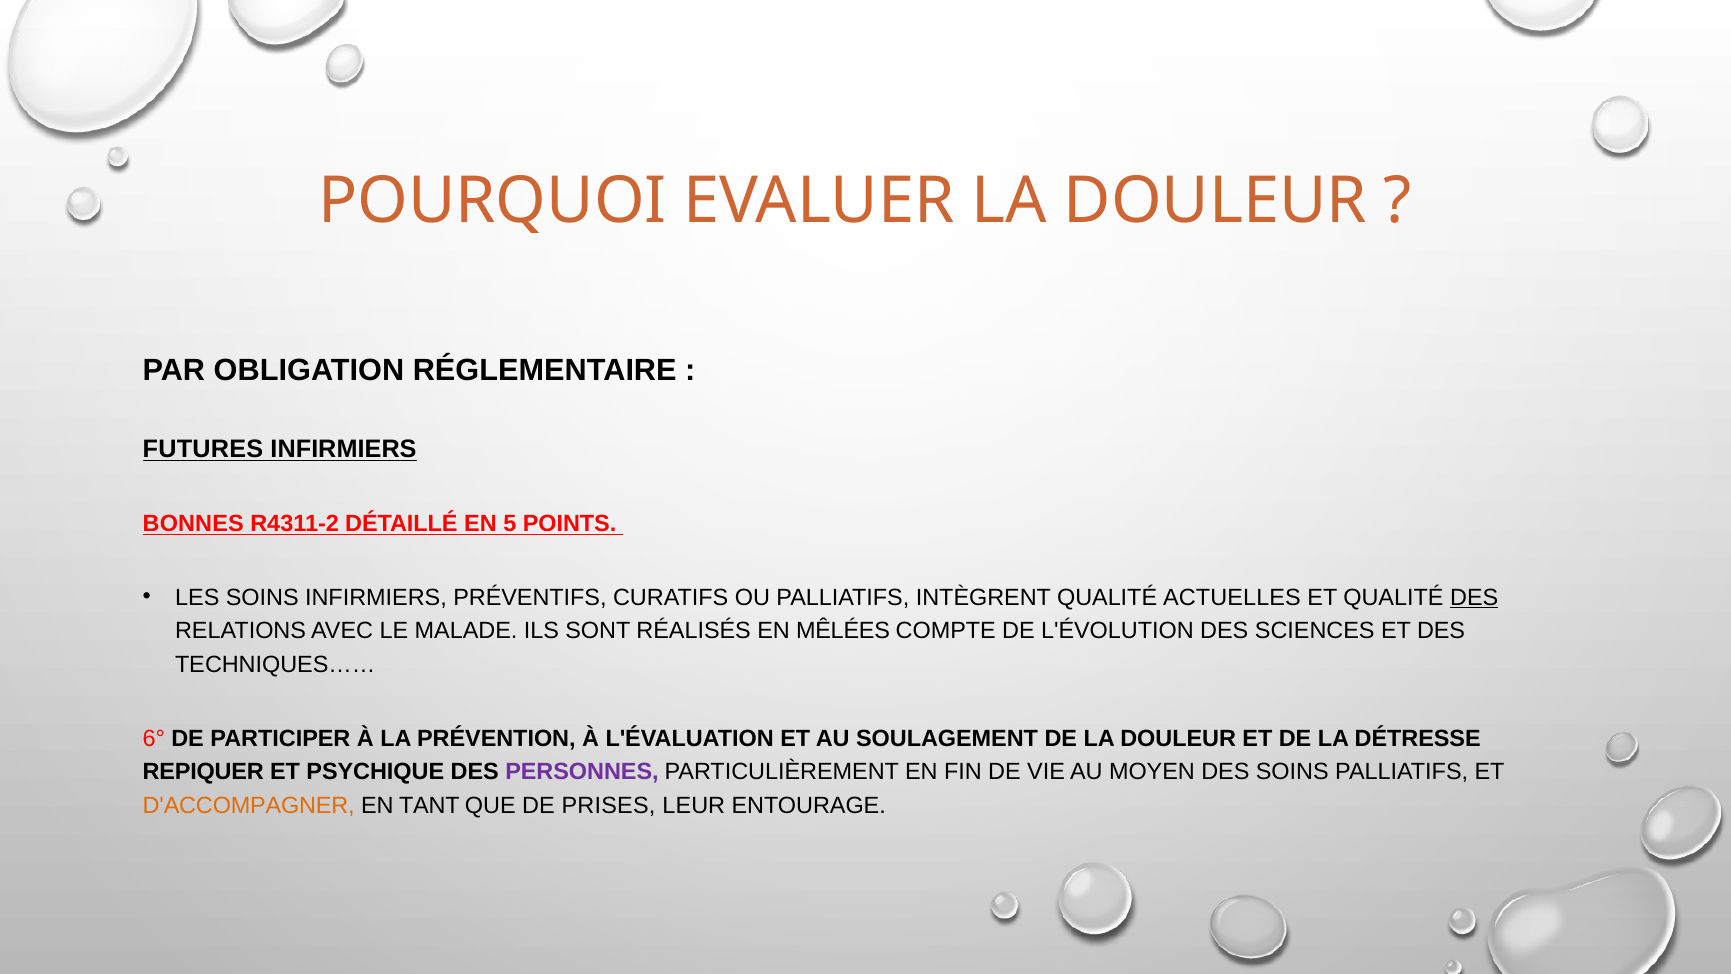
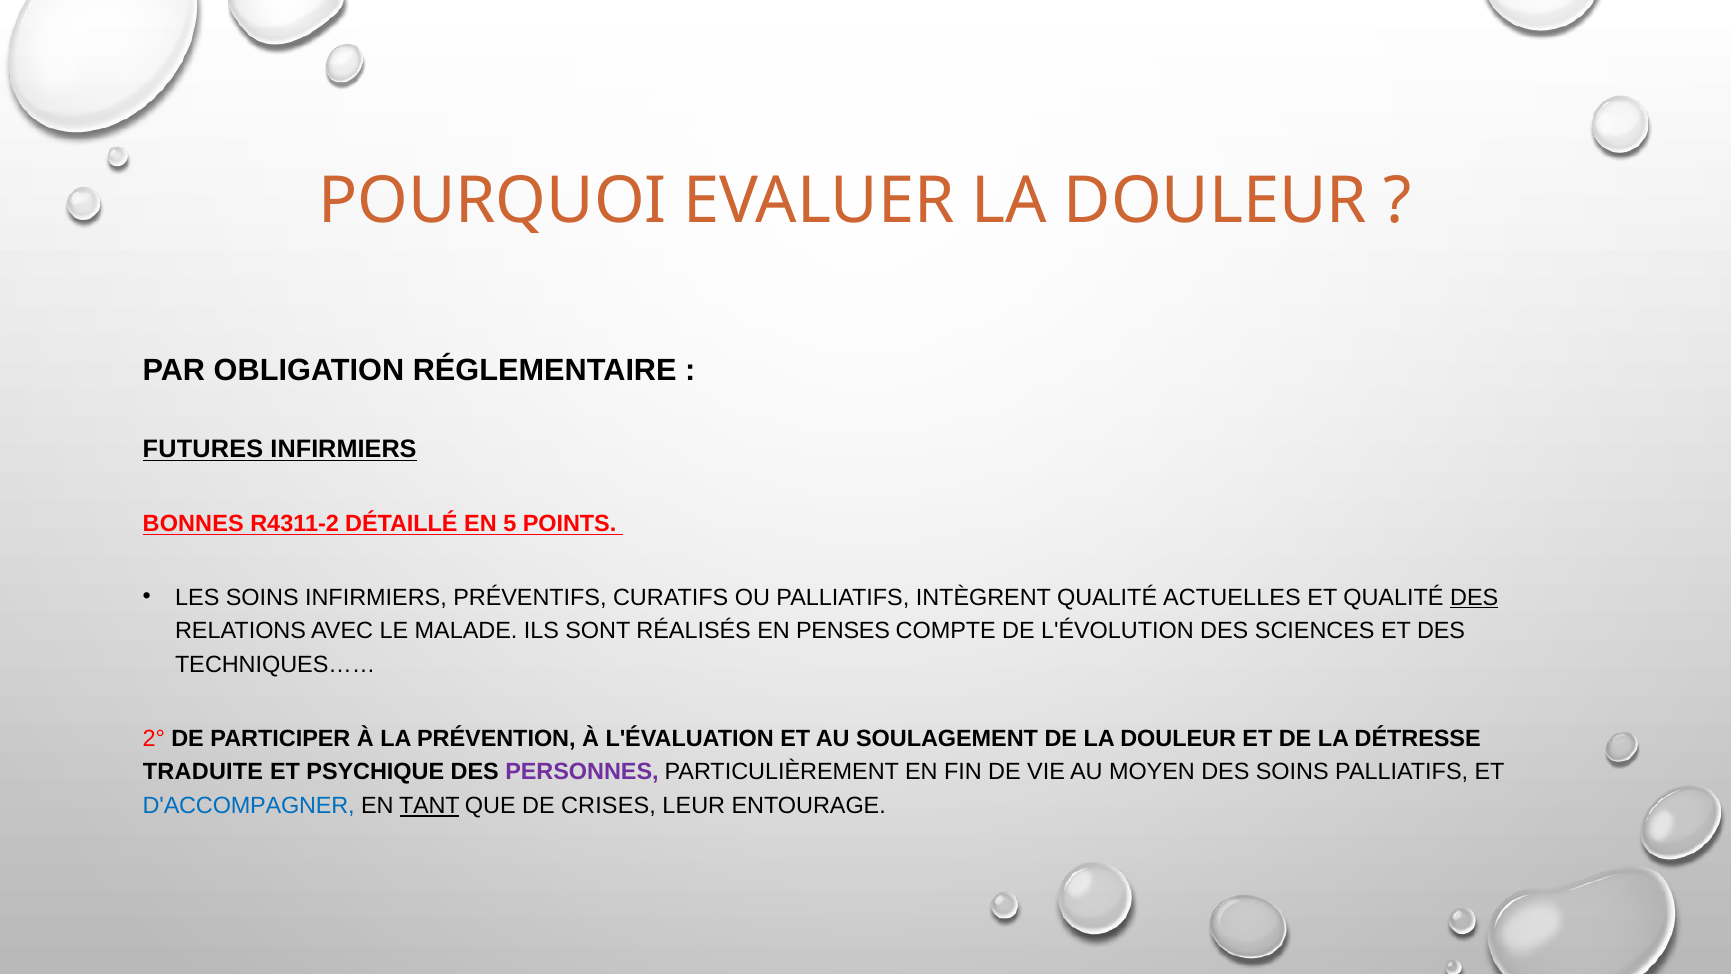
MÊLÉES: MÊLÉES -> PENSES
6°: 6° -> 2°
REPIQUER: REPIQUER -> TRADUITE
D'ACCOMPAGNER colour: orange -> blue
TANT underline: none -> present
PRISES: PRISES -> CRISES
